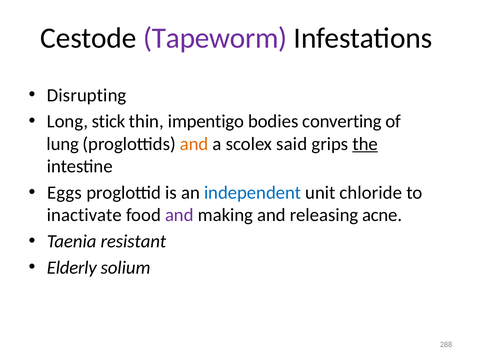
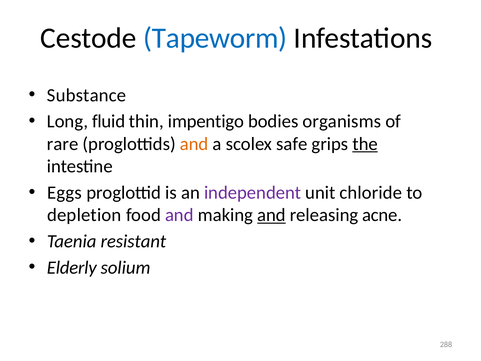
Tapeworm colour: purple -> blue
Disrupting: Disrupting -> Substance
stick: stick -> fluid
converting: converting -> organisms
lung: lung -> rare
said: said -> safe
independent colour: blue -> purple
inactivate: inactivate -> depletion
and at (272, 215) underline: none -> present
